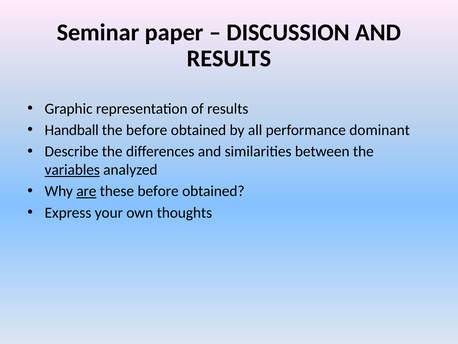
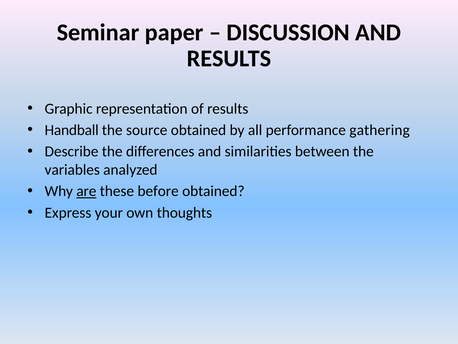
the before: before -> source
dominant: dominant -> gathering
variables underline: present -> none
